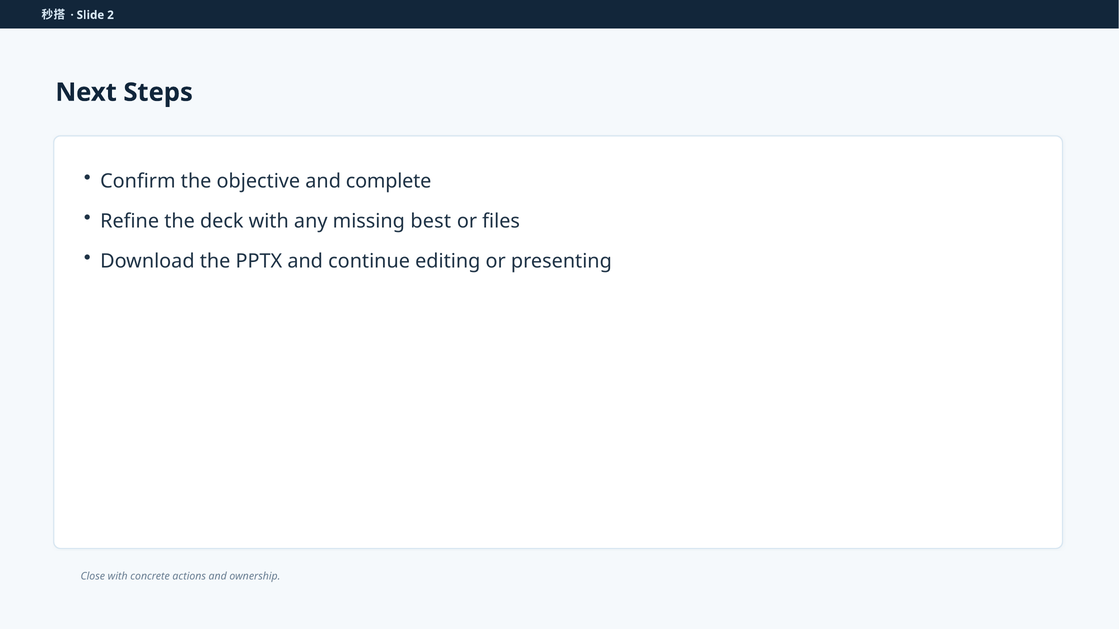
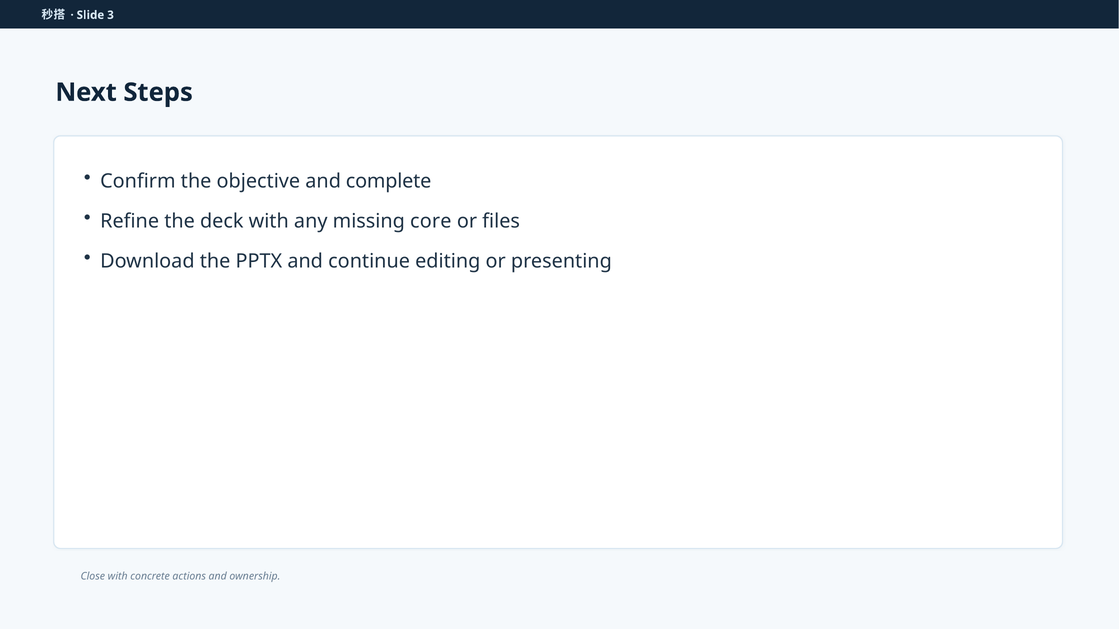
2: 2 -> 3
best: best -> core
